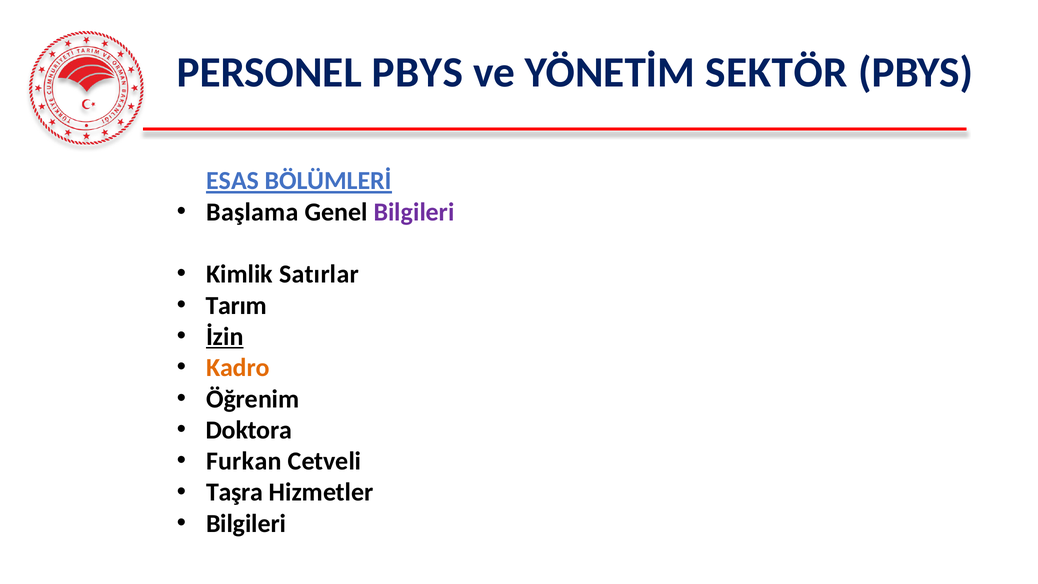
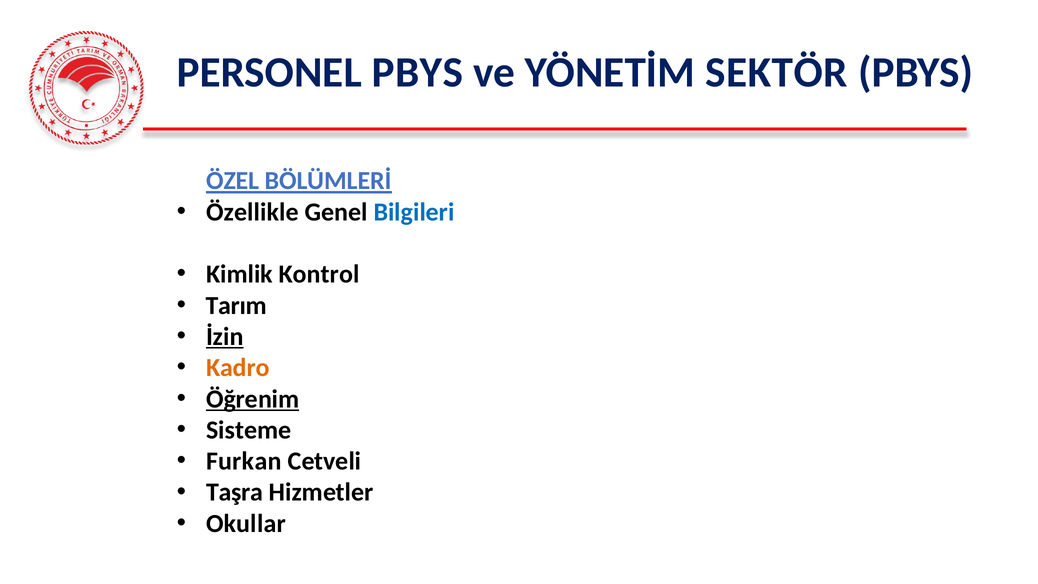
ESAS: ESAS -> ÖZEL
Başlama: Başlama -> Özellikle
Bilgileri at (414, 212) colour: purple -> blue
Satırlar: Satırlar -> Kontrol
Öğrenim underline: none -> present
Doktora: Doktora -> Sisteme
Bilgileri at (246, 523): Bilgileri -> Okullar
